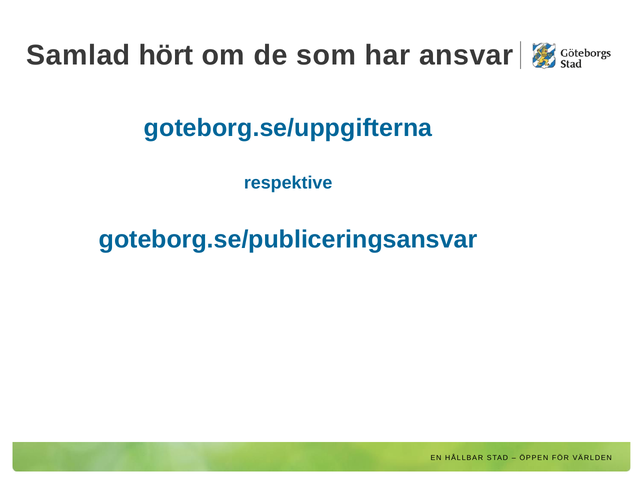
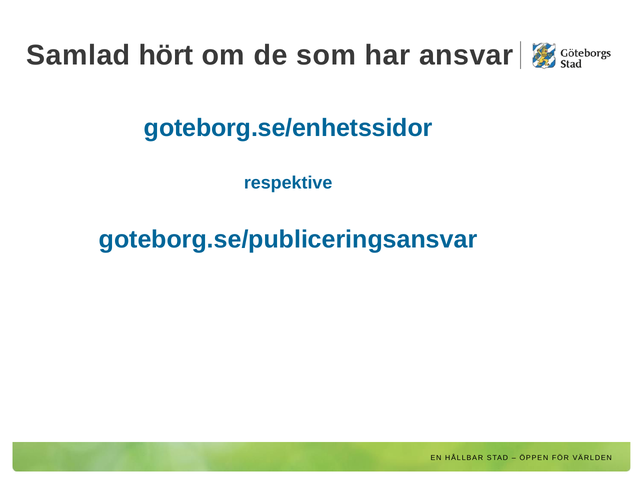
goteborg.se/uppgifterna: goteborg.se/uppgifterna -> goteborg.se/enhetssidor
